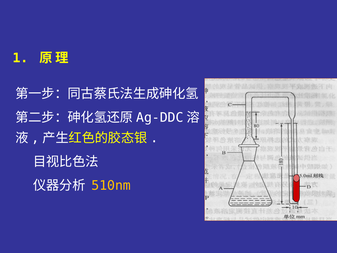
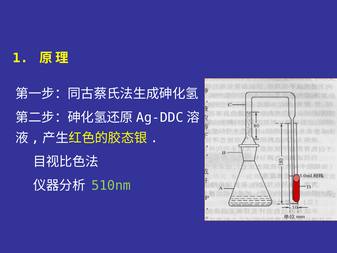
510nm colour: yellow -> light green
